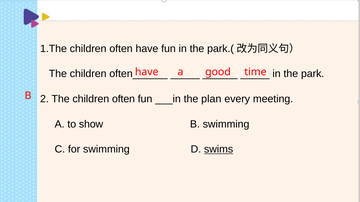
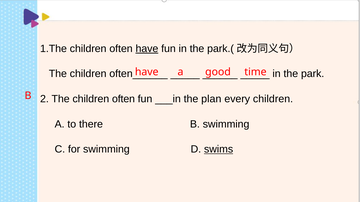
have at (147, 49) underline: none -> present
every meeting: meeting -> children
show: show -> there
